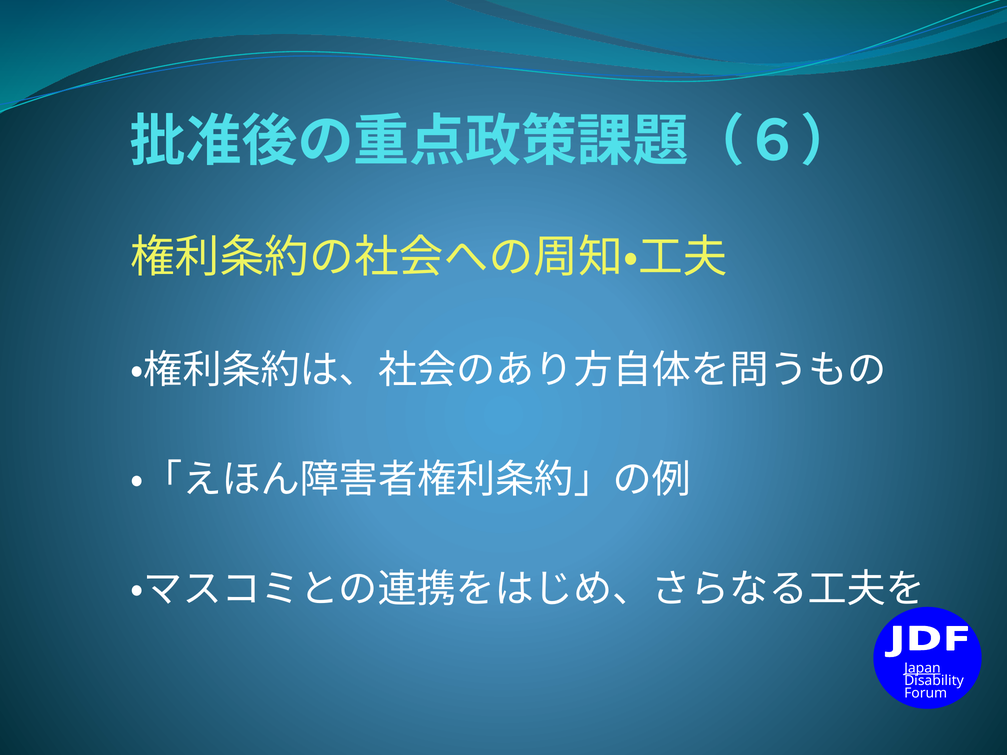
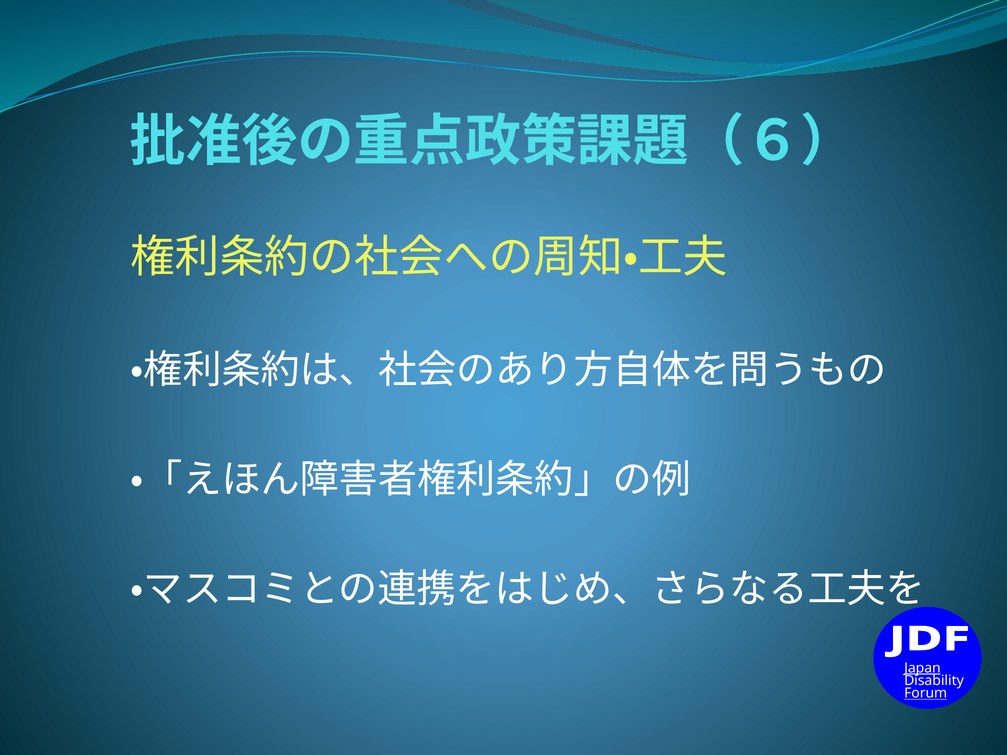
Forum underline: none -> present
